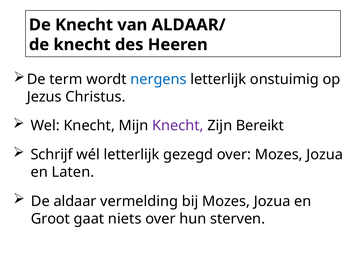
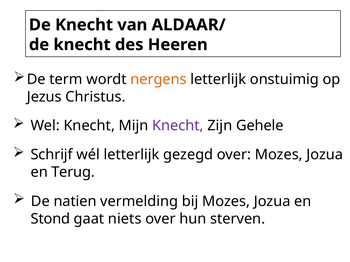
nergens colour: blue -> orange
Bereikt: Bereikt -> Gehele
Laten: Laten -> Terug
aldaar: aldaar -> natien
Groot: Groot -> Stond
